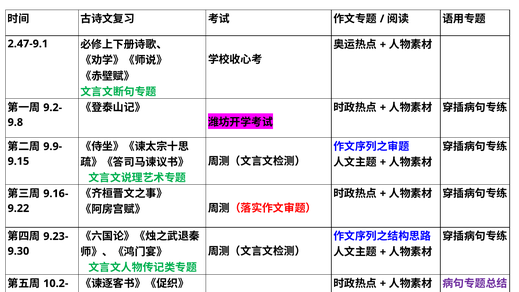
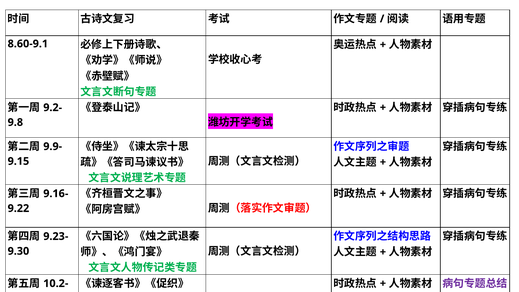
2.47-9.1: 2.47-9.1 -> 8.60-9.1
